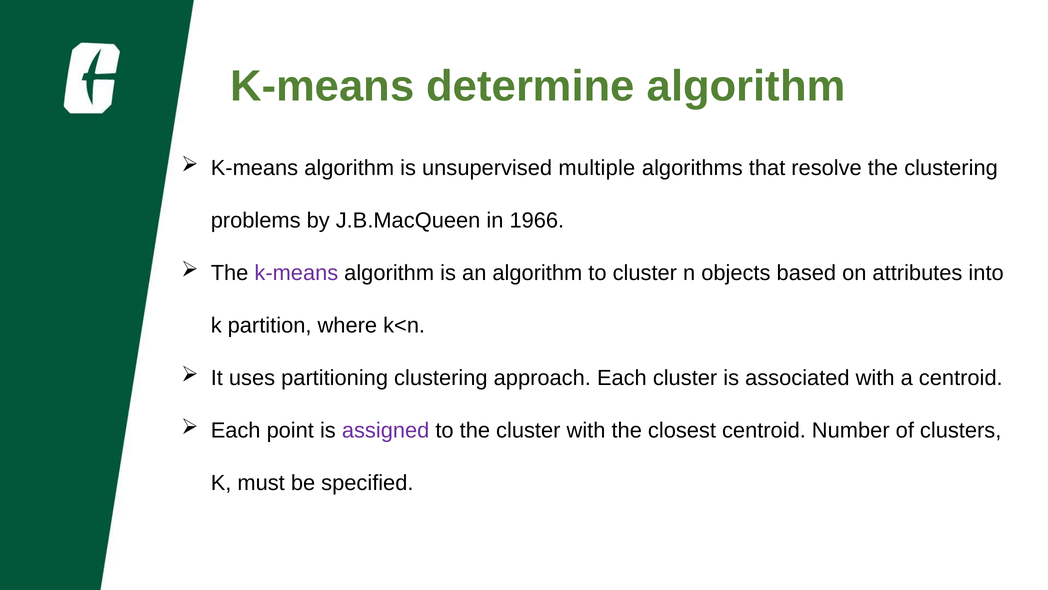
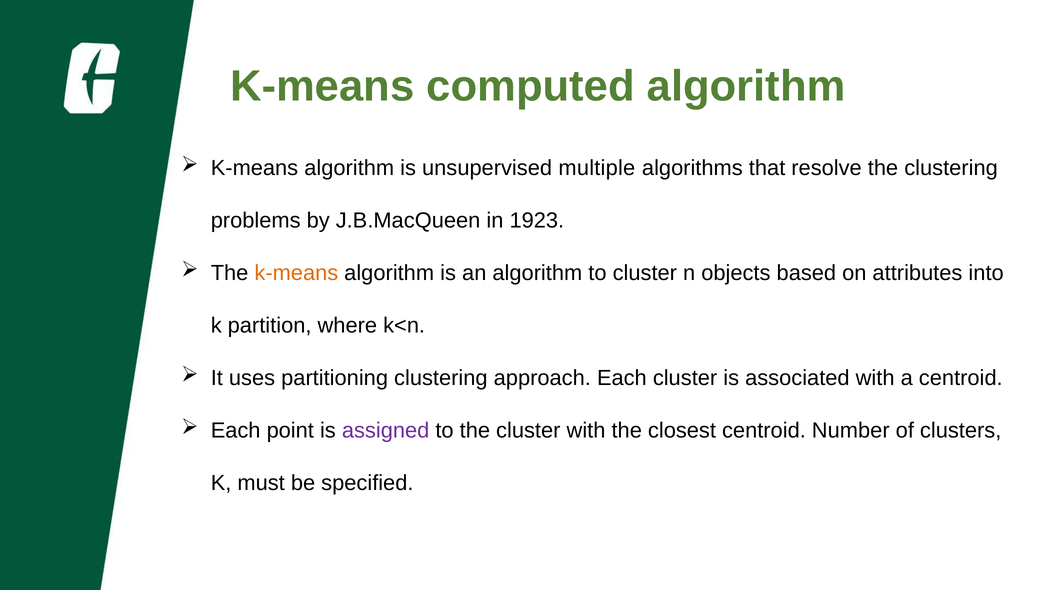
determine: determine -> computed
1966: 1966 -> 1923
k-means at (296, 273) colour: purple -> orange
